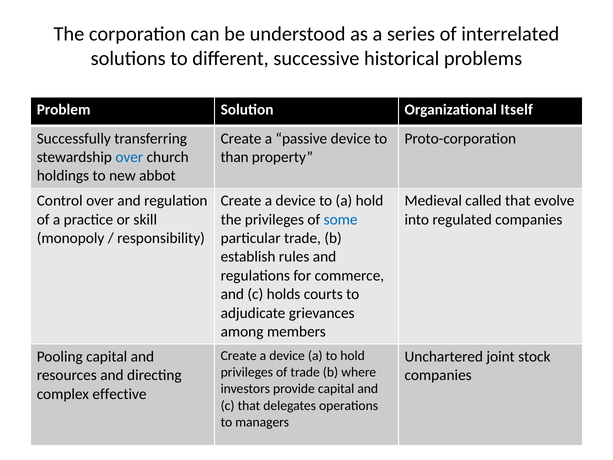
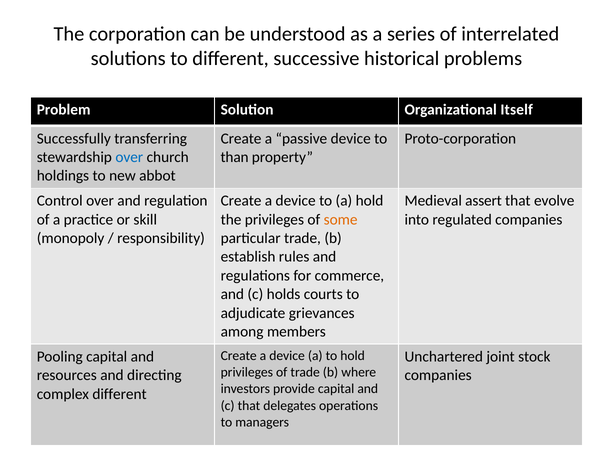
called: called -> assert
some colour: blue -> orange
complex effective: effective -> different
